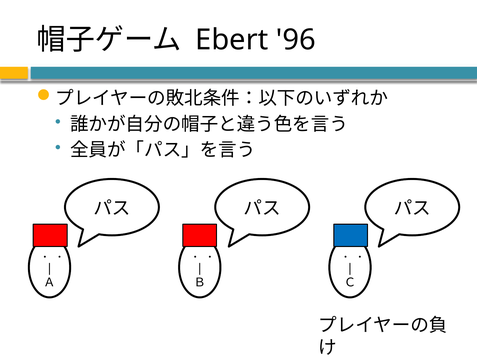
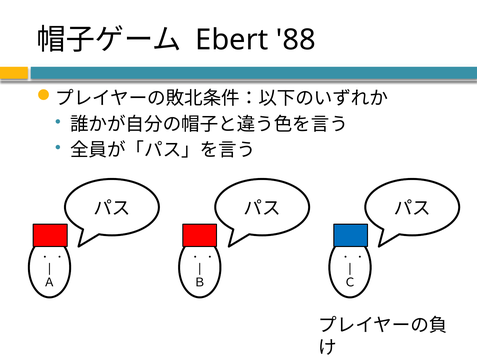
96: 96 -> 88
